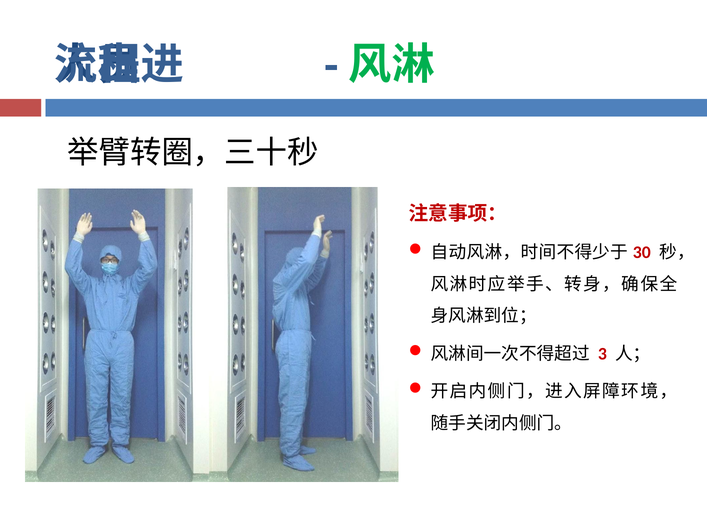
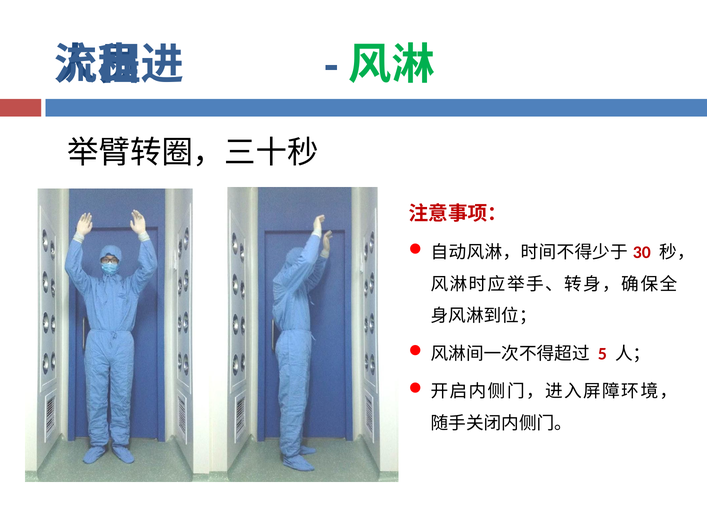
3: 3 -> 5
